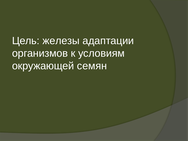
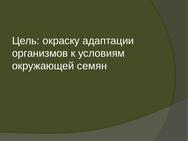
железы: железы -> окраску
